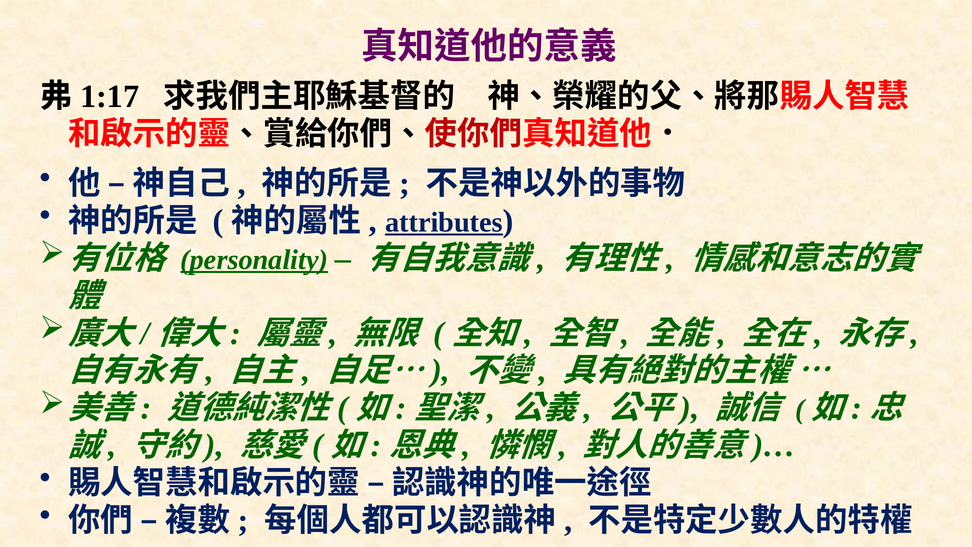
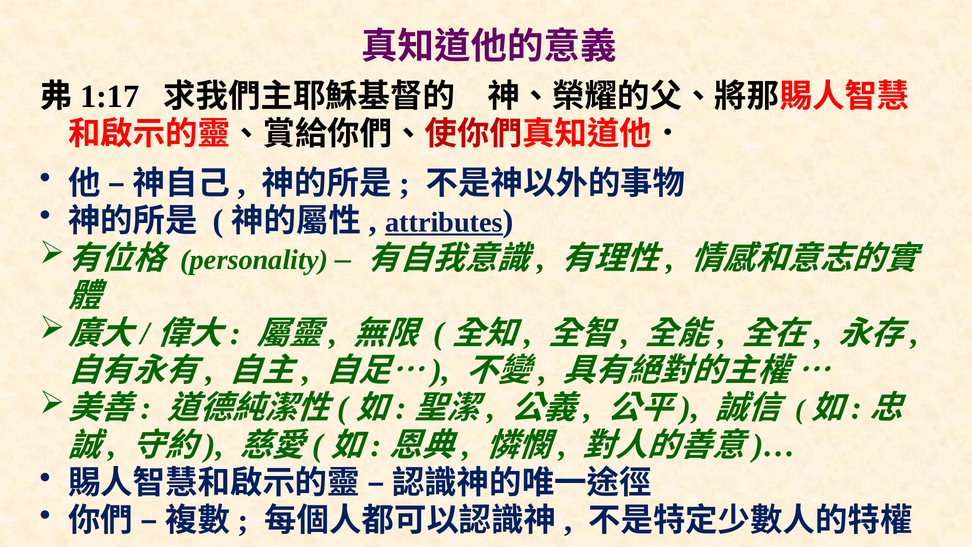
personality underline: present -> none
